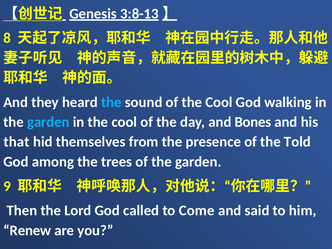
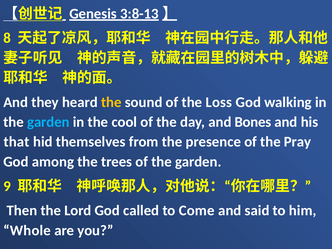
the at (111, 102) colour: light blue -> yellow
of the Cool: Cool -> Loss
Told: Told -> Pray
Renew: Renew -> Whole
